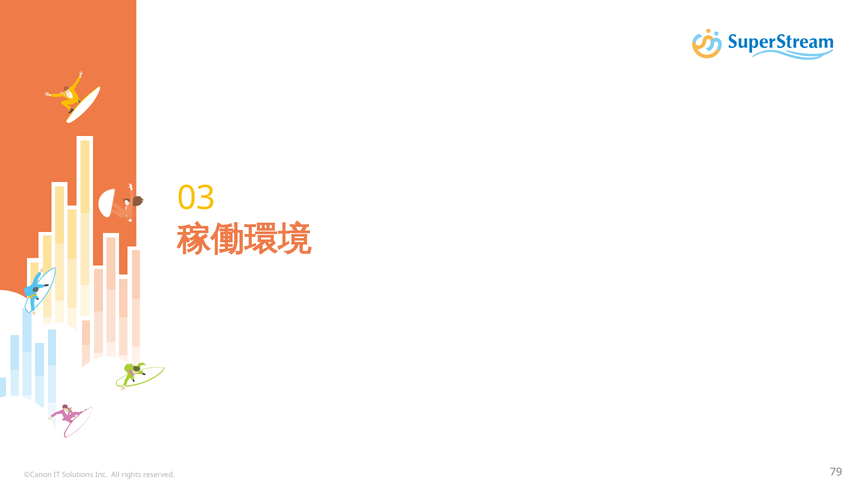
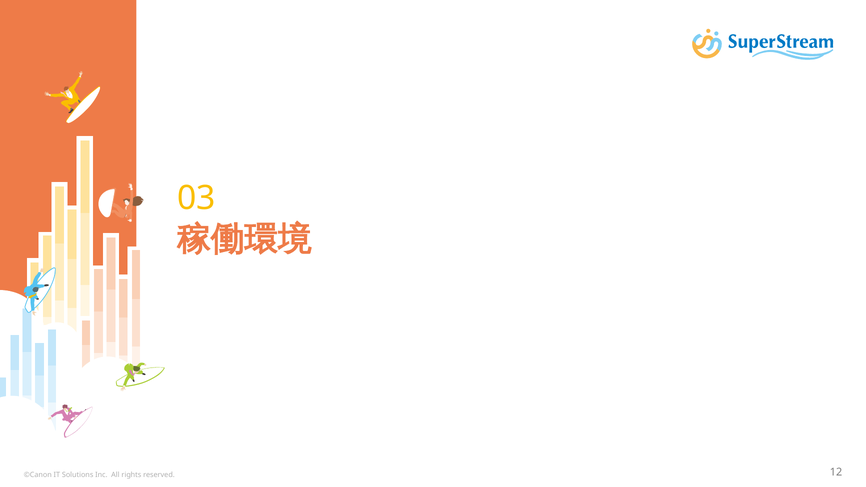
79: 79 -> 12
